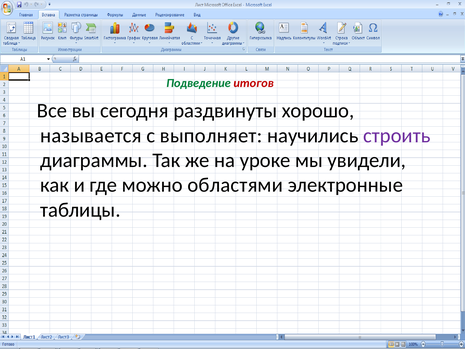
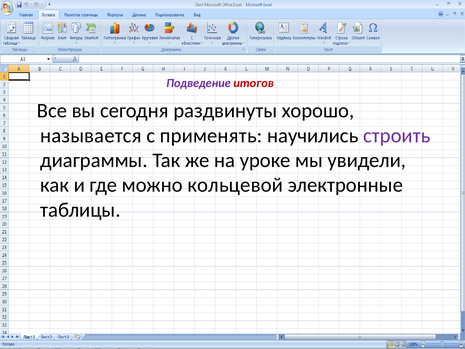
Подведение colour: green -> purple
выполняет: выполняет -> применять
областями: областями -> кольцевой
